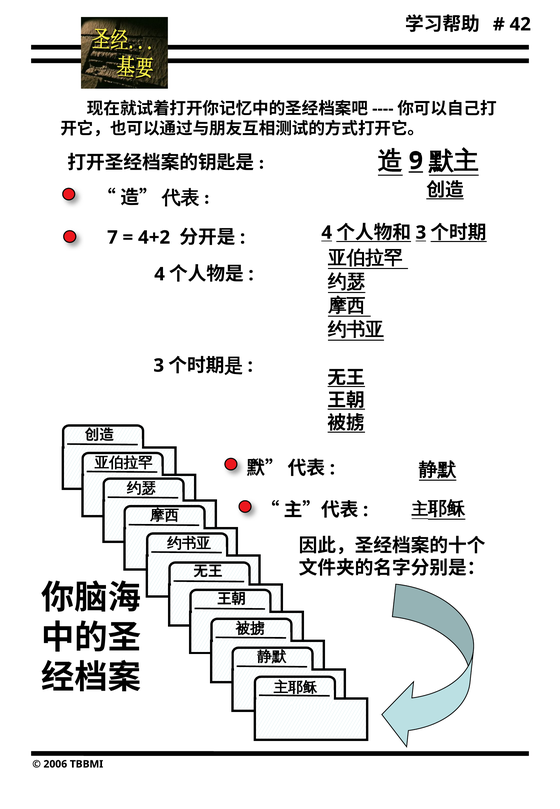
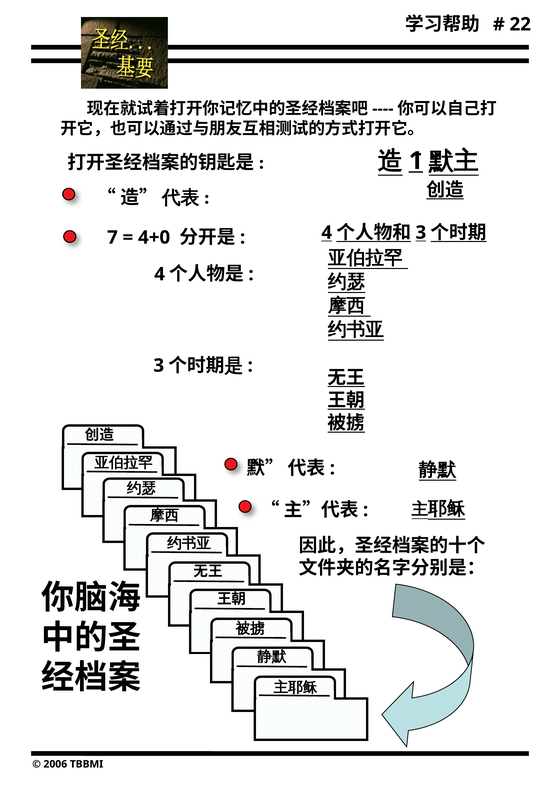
42: 42 -> 22
9: 9 -> 1
4+2: 4+2 -> 4+0
